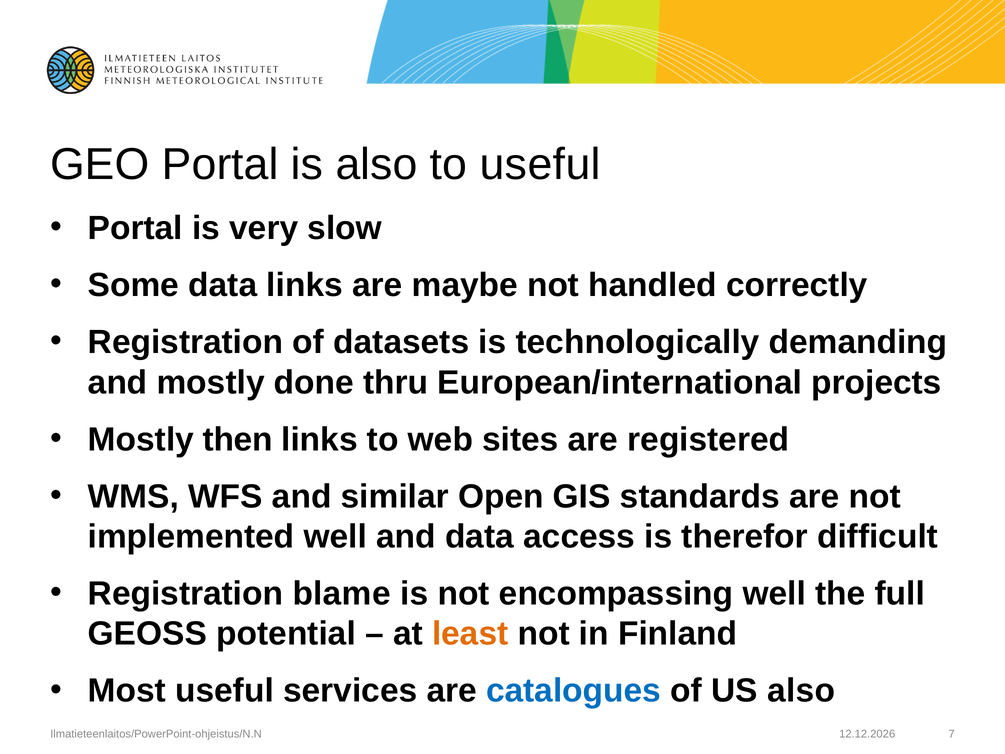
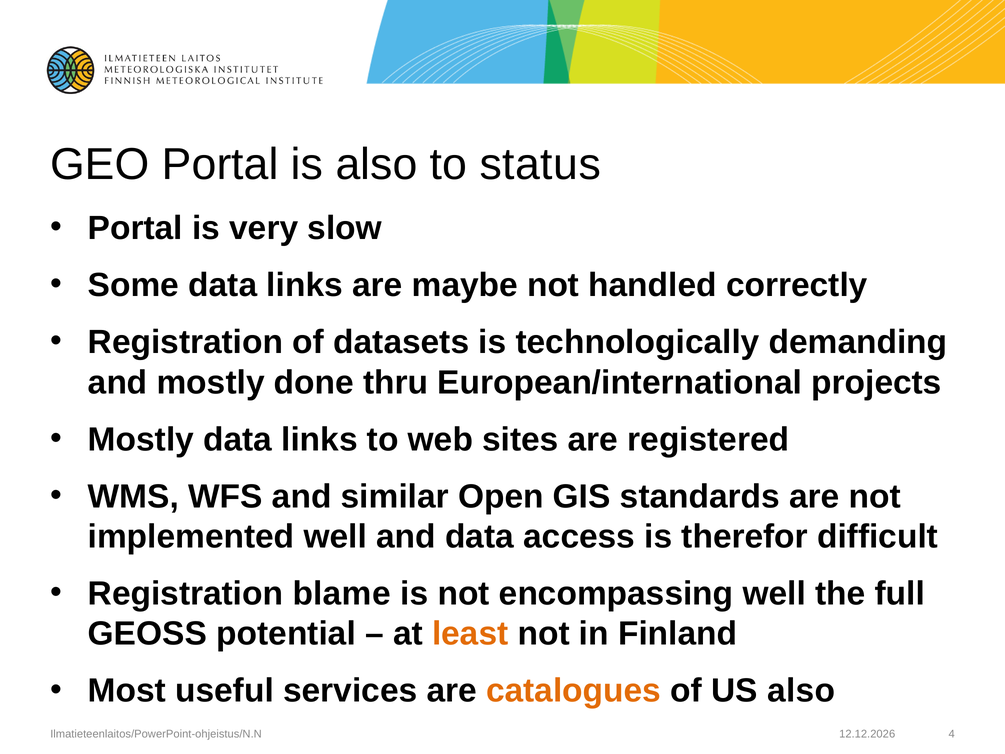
to useful: useful -> status
Mostly then: then -> data
catalogues colour: blue -> orange
7: 7 -> 4
